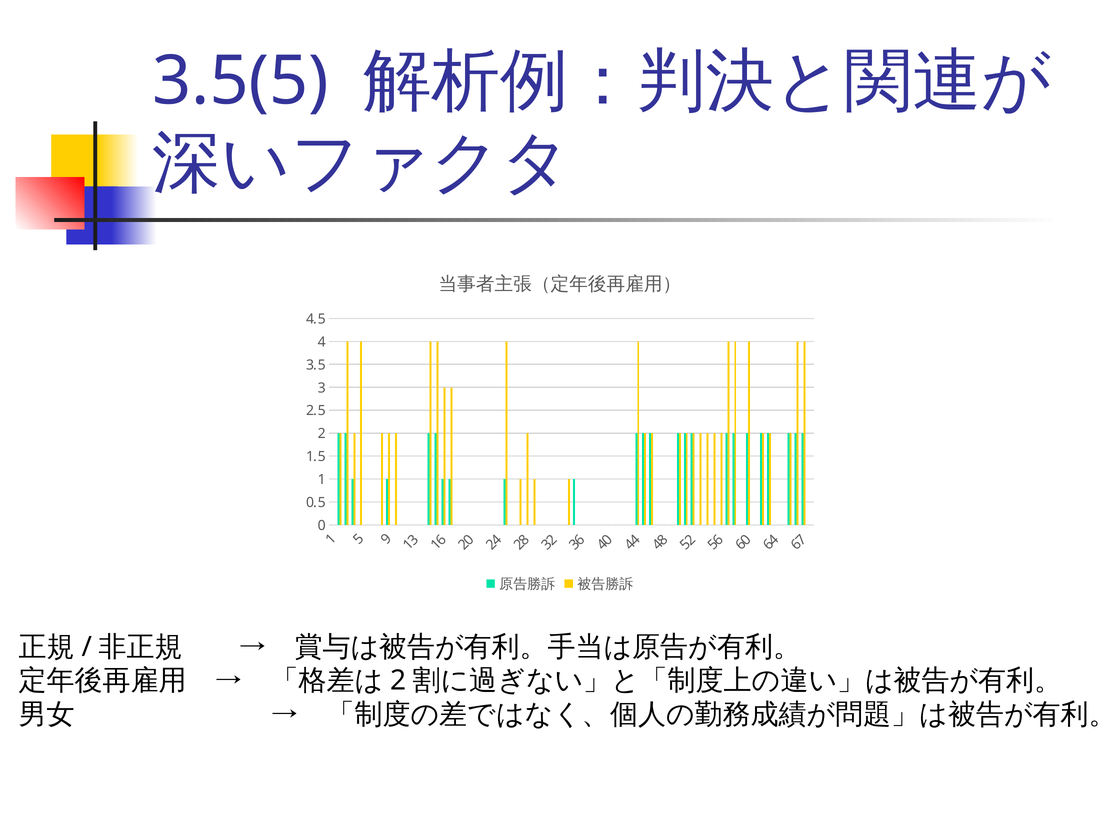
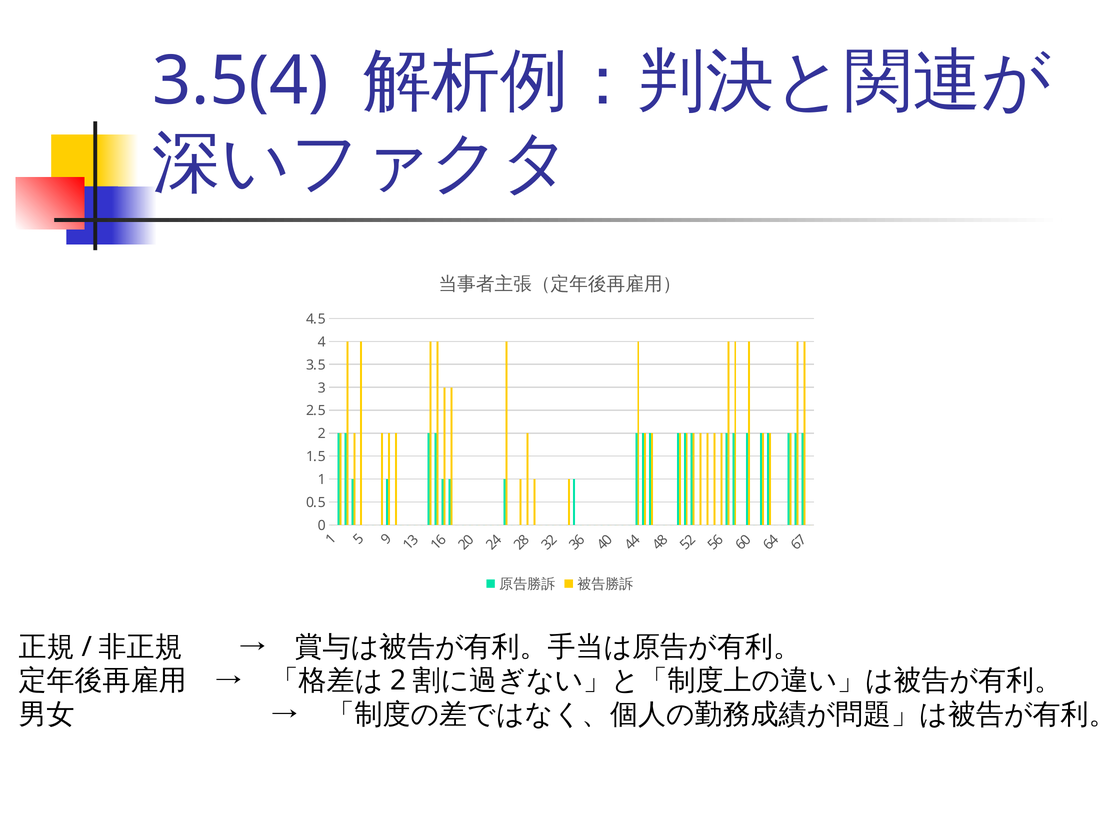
3.5(5: 3.5(5 -> 3.5(4
